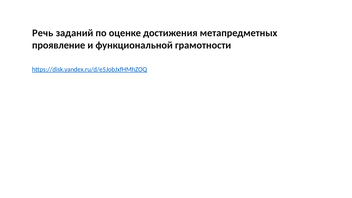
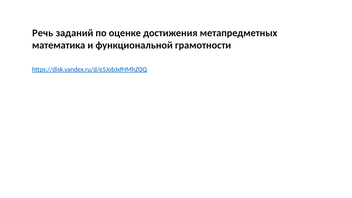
проявление: проявление -> математика
